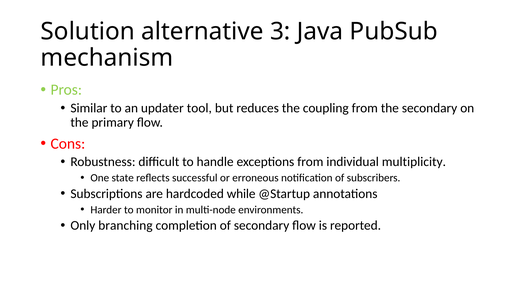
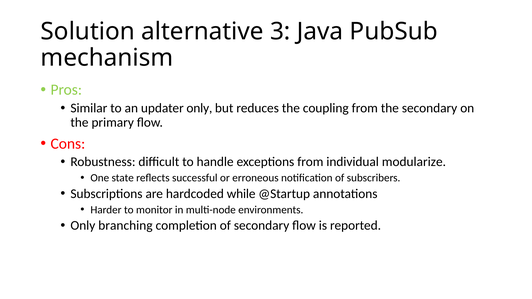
updater tool: tool -> only
multiplicity: multiplicity -> modularize
